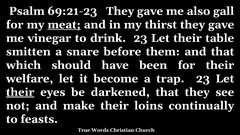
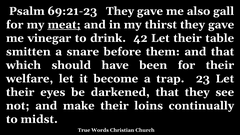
drink 23: 23 -> 42
their at (20, 92) underline: present -> none
feasts: feasts -> midst
